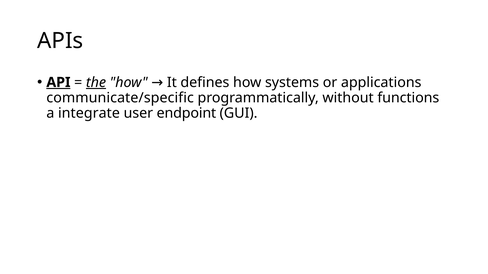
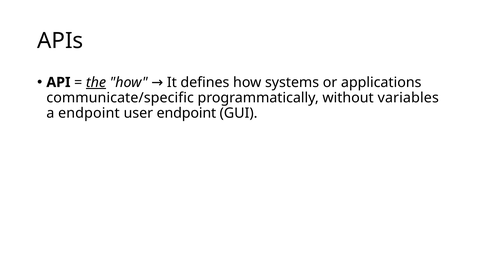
API underline: present -> none
functions: functions -> variables
a integrate: integrate -> endpoint
